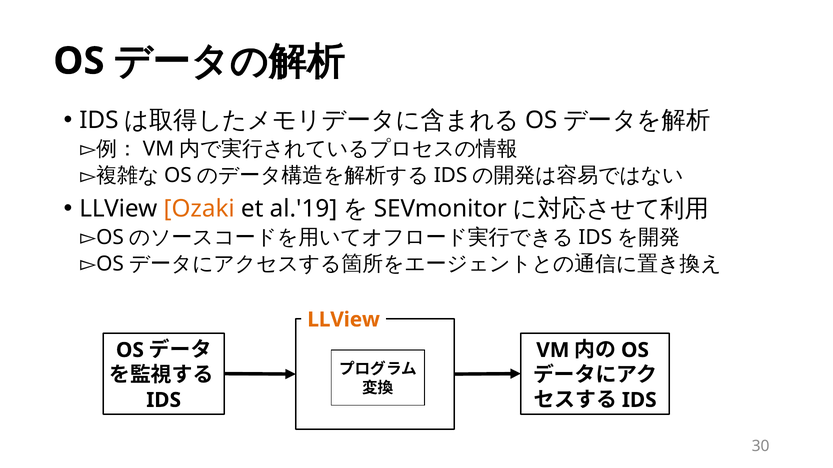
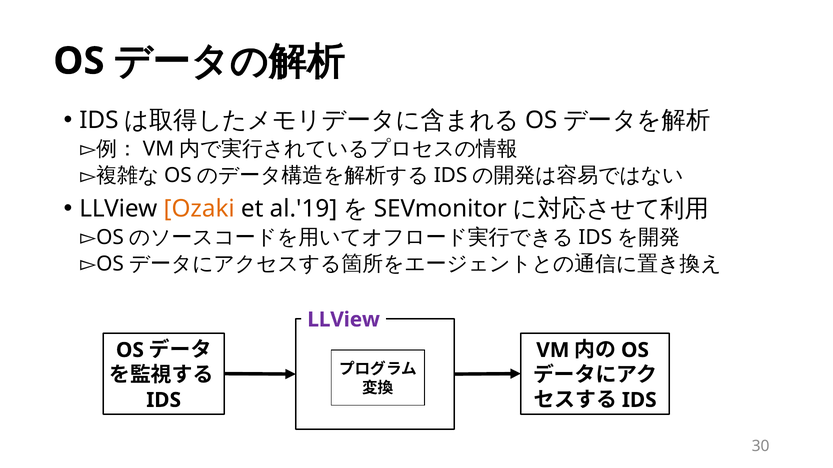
LLView at (344, 320) colour: orange -> purple
